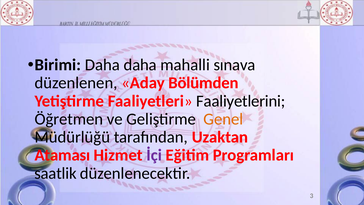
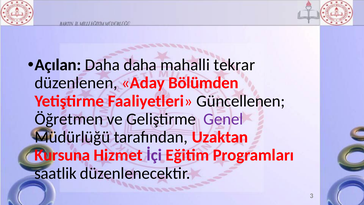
Birimi: Birimi -> Açılan
sınava: sınava -> tekrar
Faaliyetlerini: Faaliyetlerini -> Güncellenen
Genel colour: orange -> purple
Ataması: Ataması -> Kursuna
